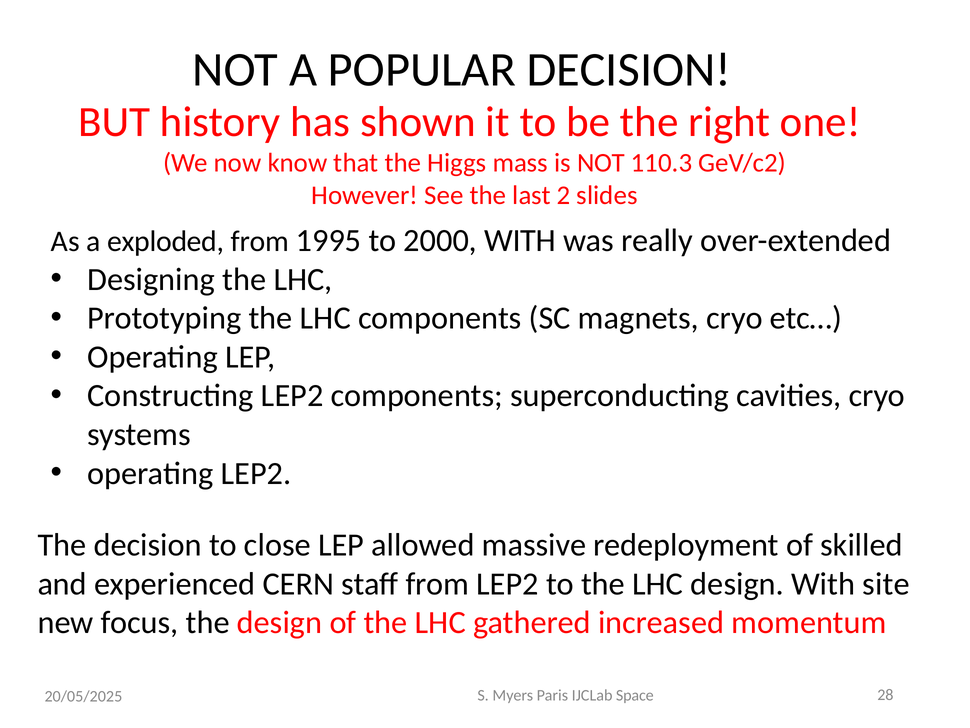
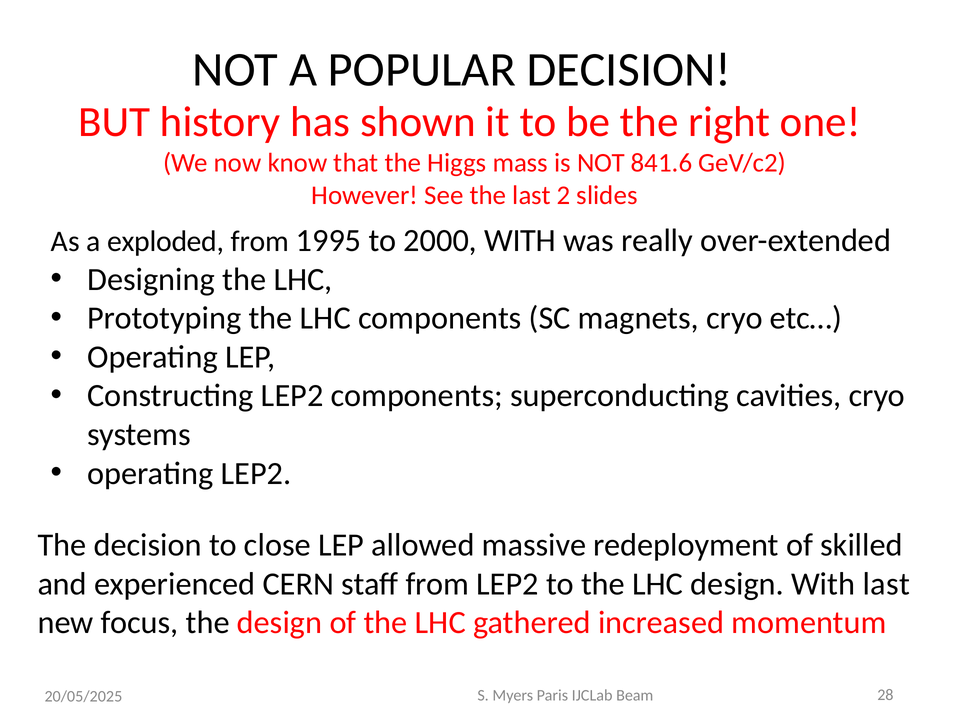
110.3: 110.3 -> 841.6
With site: site -> last
Space: Space -> Beam
